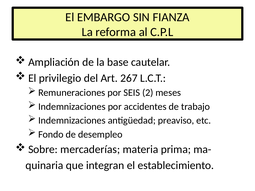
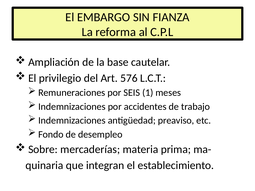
267: 267 -> 576
2: 2 -> 1
